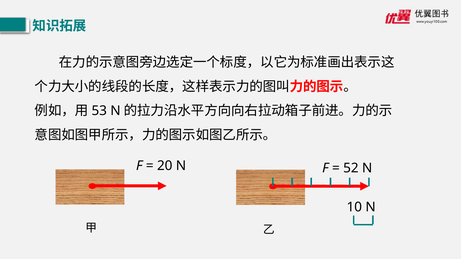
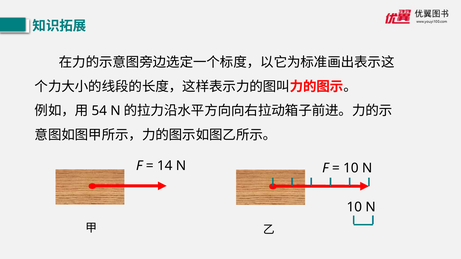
53: 53 -> 54
20: 20 -> 14
52 at (351, 168): 52 -> 10
